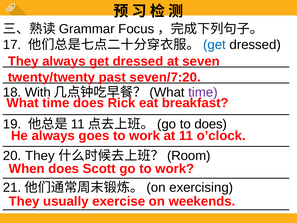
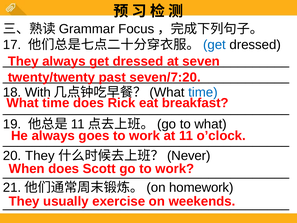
time at (203, 92) colour: purple -> blue
to does: does -> what
Room: Room -> Never
exercising: exercising -> homework
